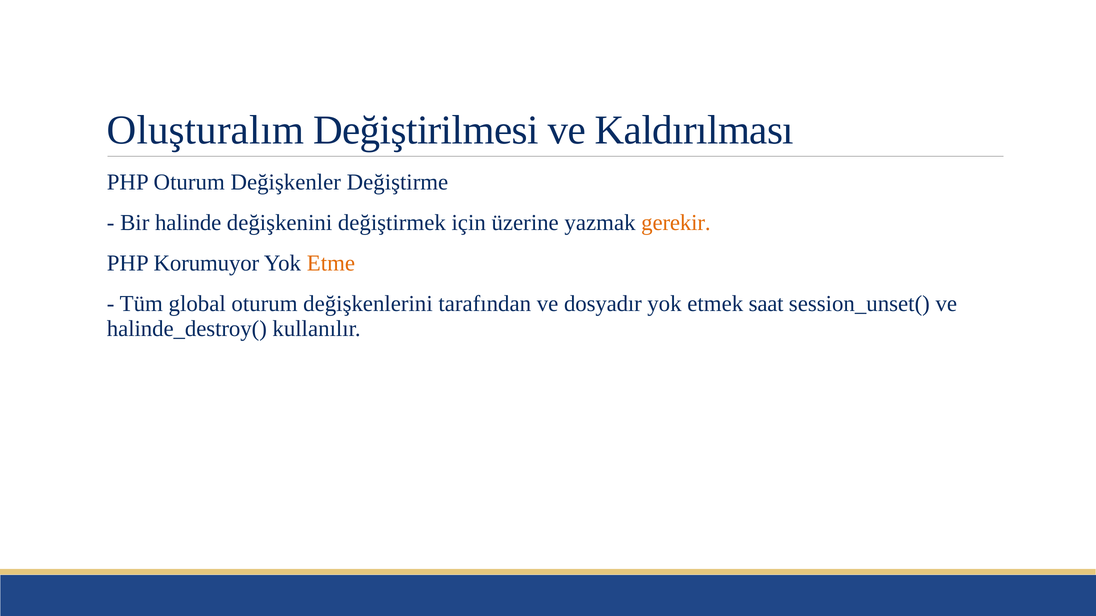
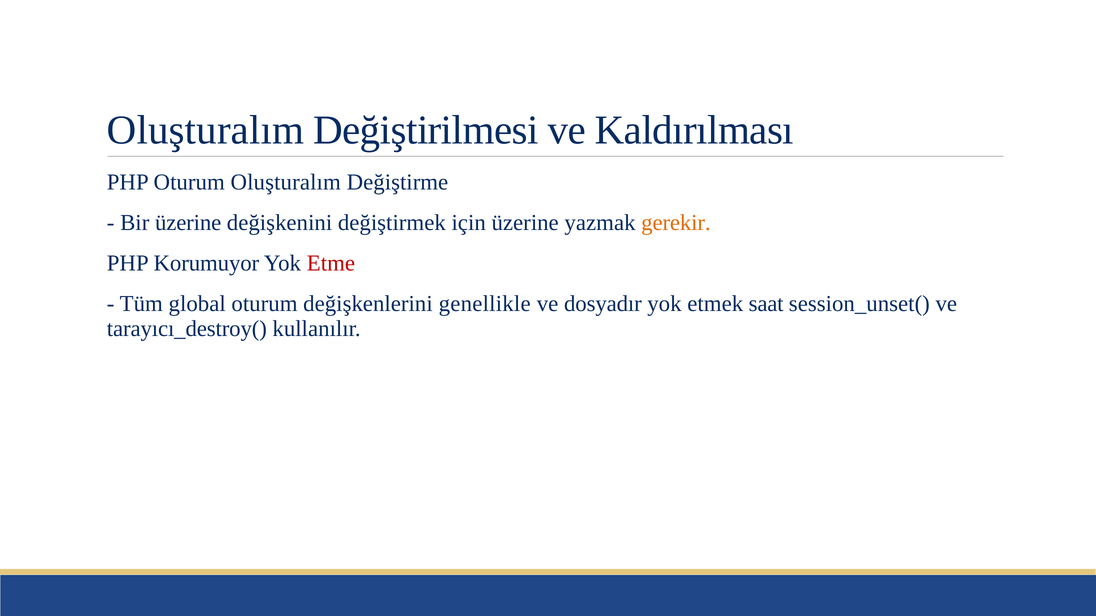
Oturum Değişkenler: Değişkenler -> Oluşturalım
Bir halinde: halinde -> üzerine
Etme colour: orange -> red
tarafından: tarafından -> genellikle
halinde_destroy(: halinde_destroy( -> tarayıcı_destroy(
